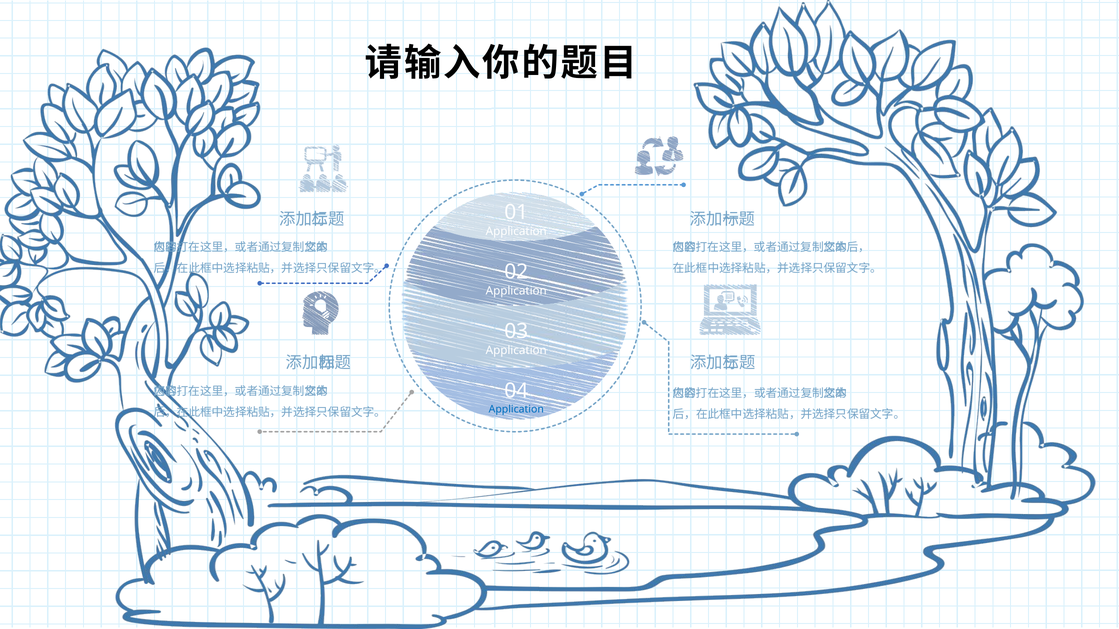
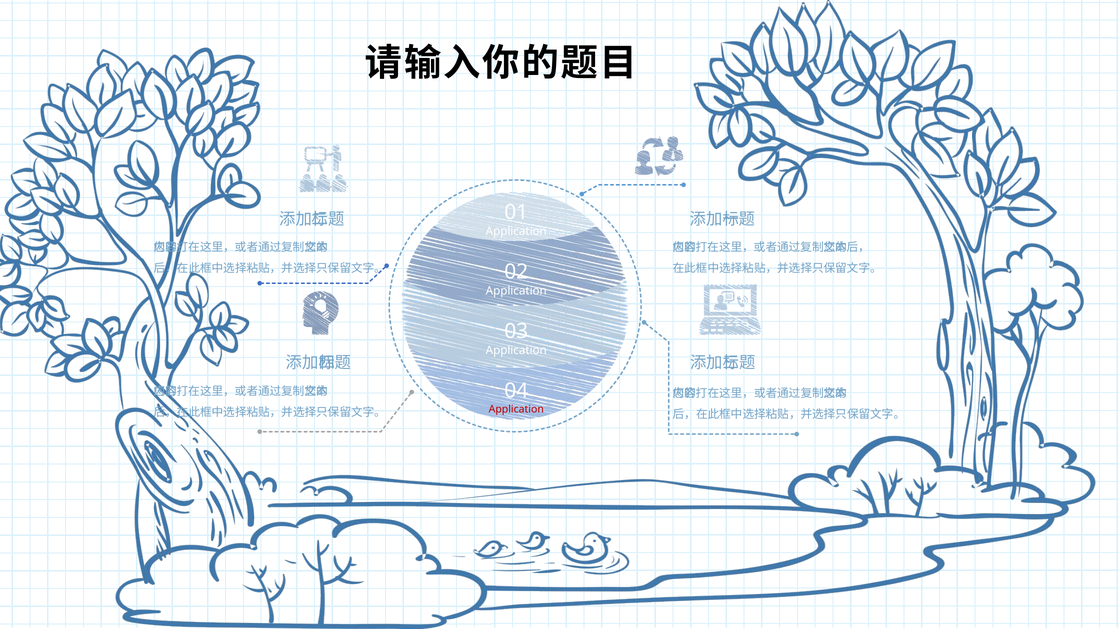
Application at (516, 409) colour: blue -> red
